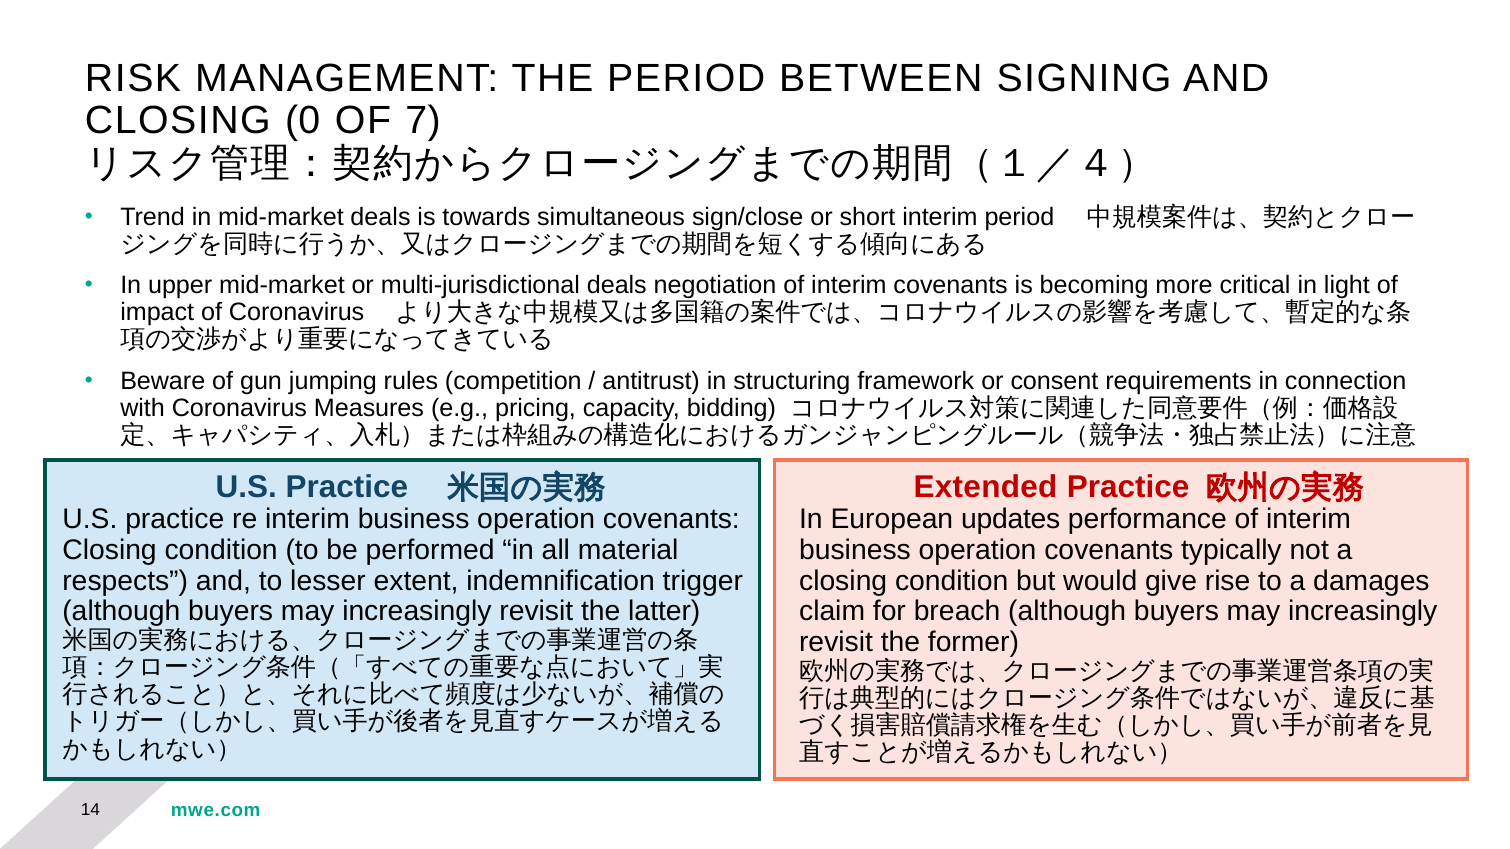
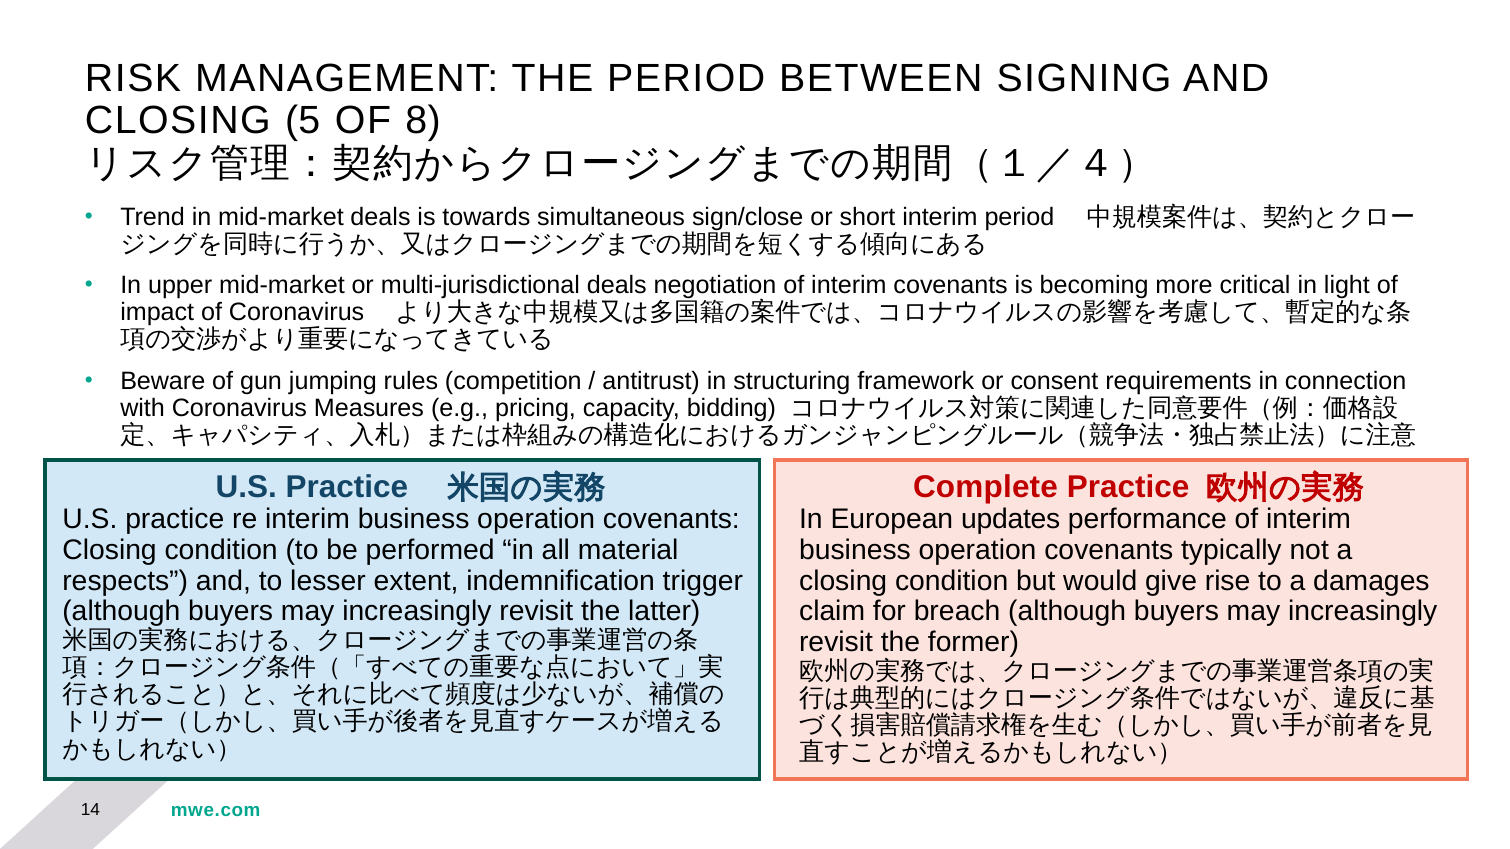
0: 0 -> 5
7: 7 -> 8
Extended: Extended -> Complete
